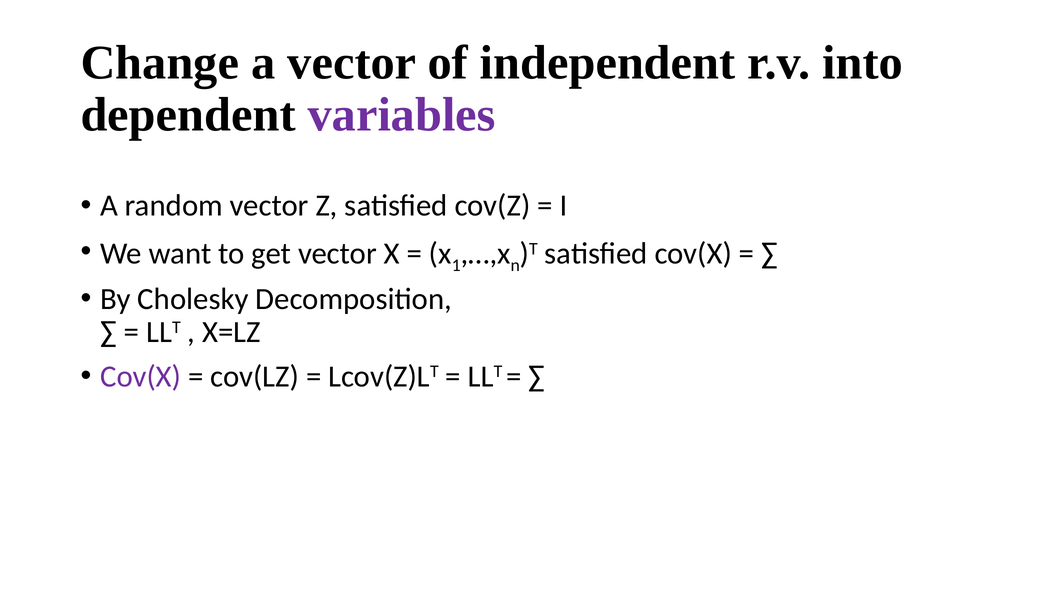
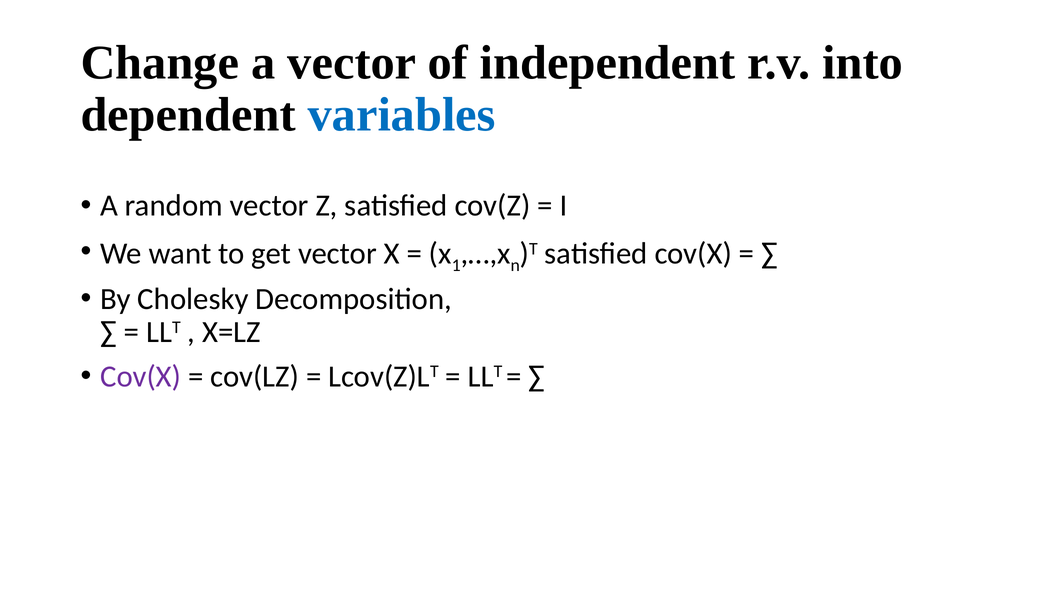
variables colour: purple -> blue
